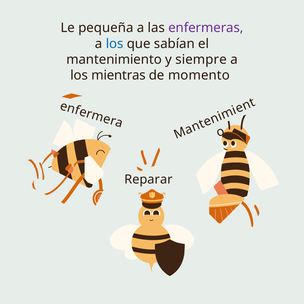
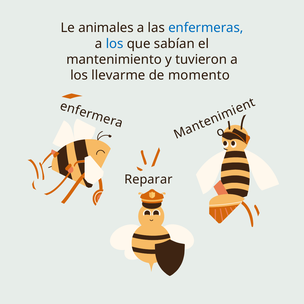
pequeña: pequeña -> animales
enfermeras colour: purple -> blue
siempre: siempre -> tuvieron
mientras: mientras -> llevarme
